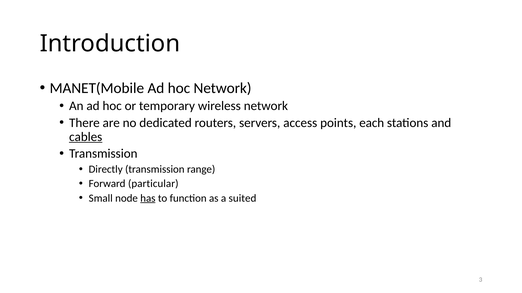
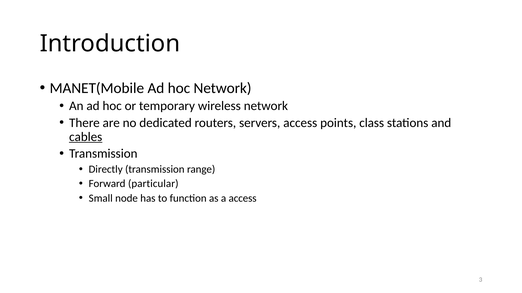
each: each -> class
has underline: present -> none
a suited: suited -> access
